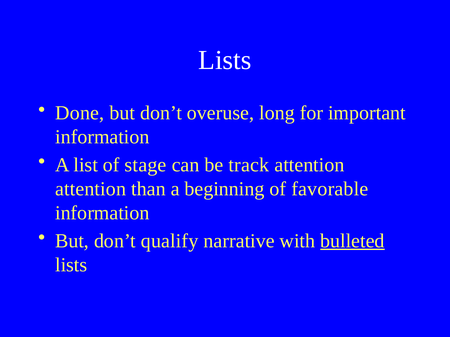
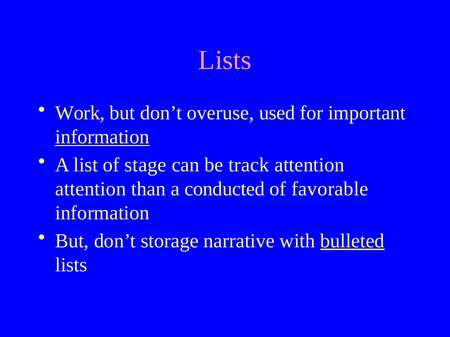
Lists at (225, 60) colour: white -> pink
Done: Done -> Work
long: long -> used
information at (102, 137) underline: none -> present
beginning: beginning -> conducted
qualify: qualify -> storage
